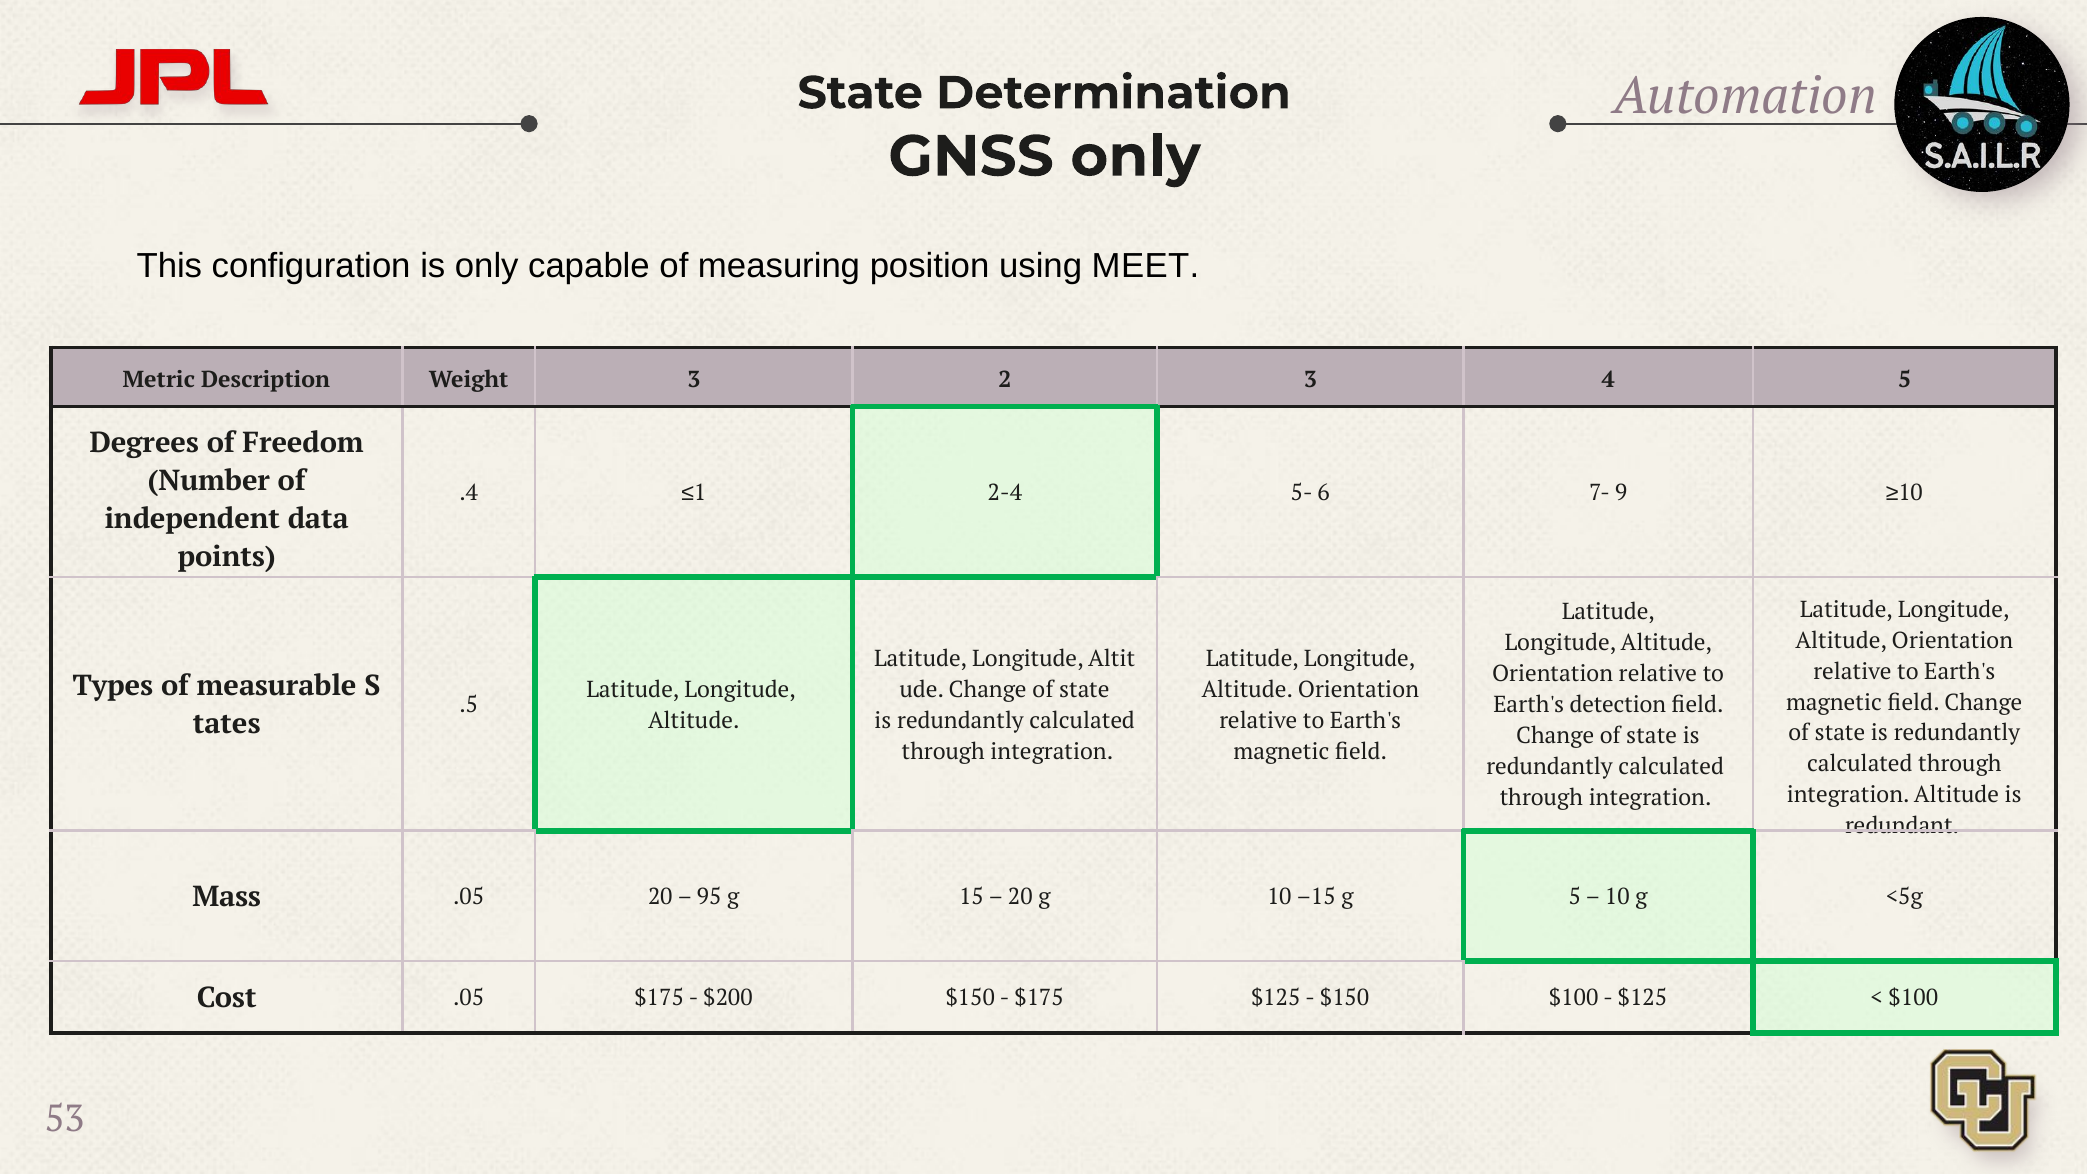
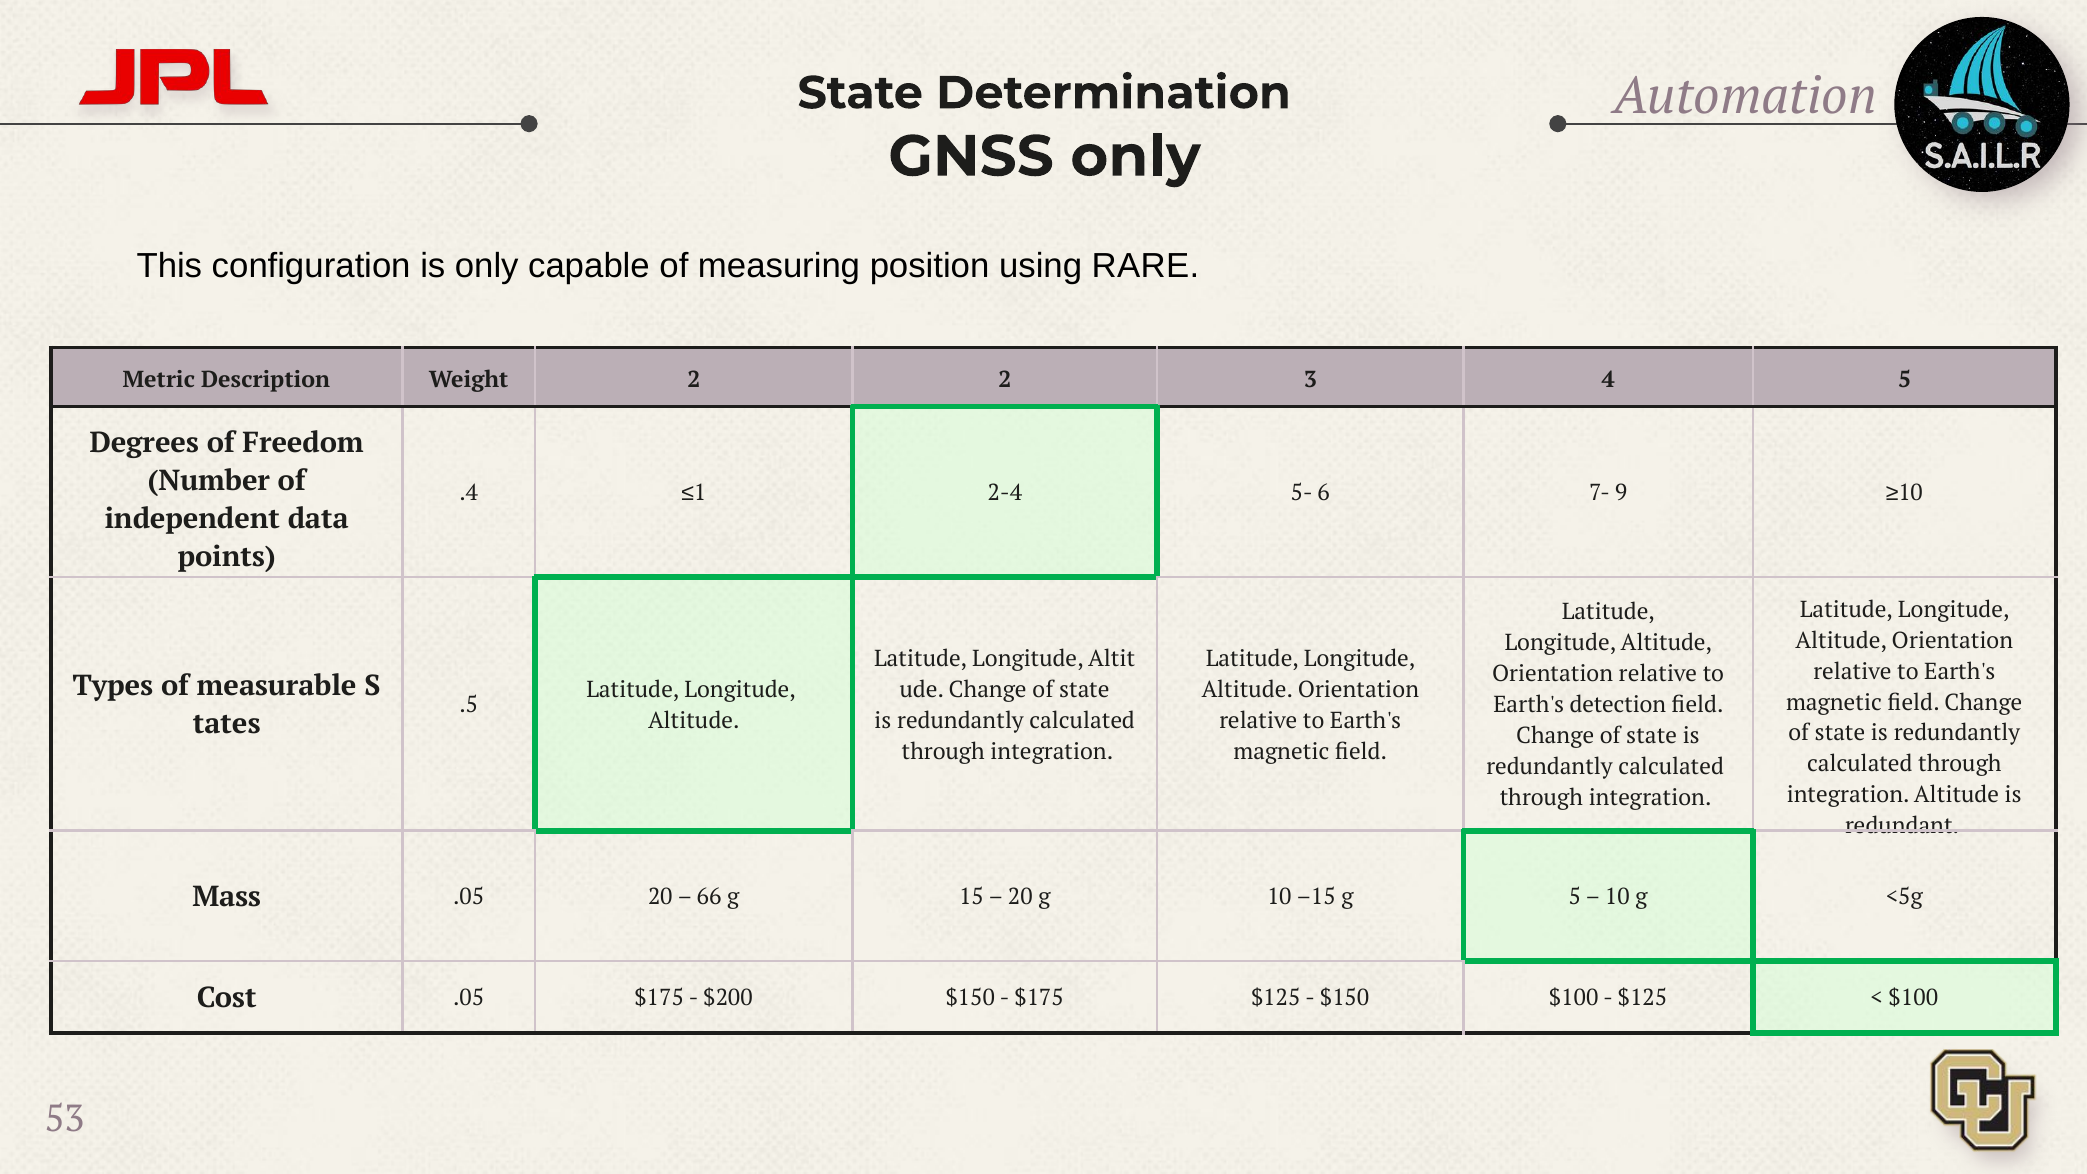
MEET: MEET -> RARE
Weight 3: 3 -> 2
95: 95 -> 66
